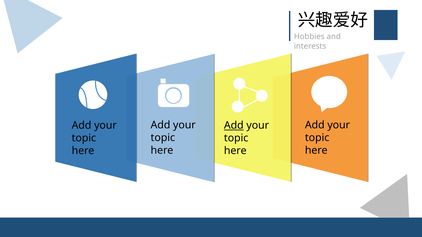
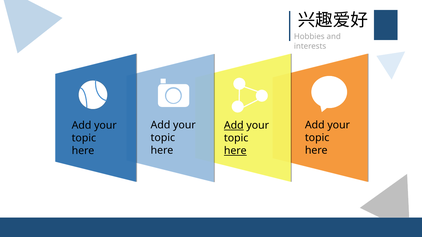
here at (235, 151) underline: none -> present
